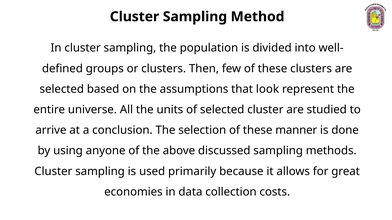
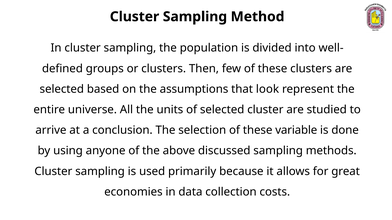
manner: manner -> variable
